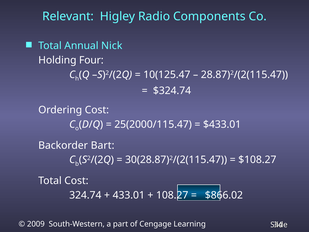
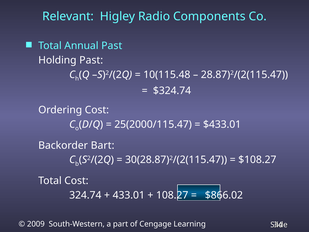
Annual Nick: Nick -> Past
Holding Four: Four -> Past
10(125.47: 10(125.47 -> 10(115.48
